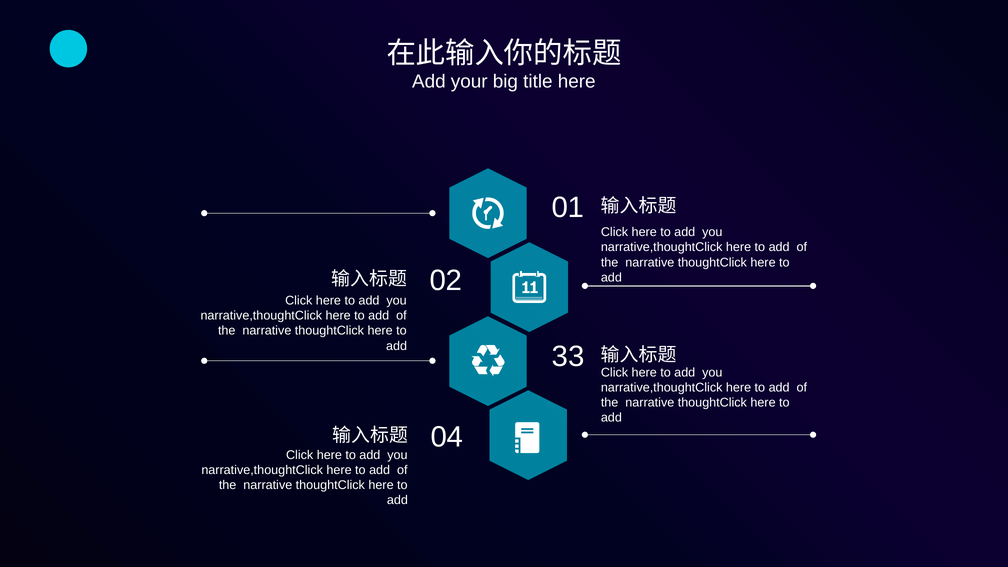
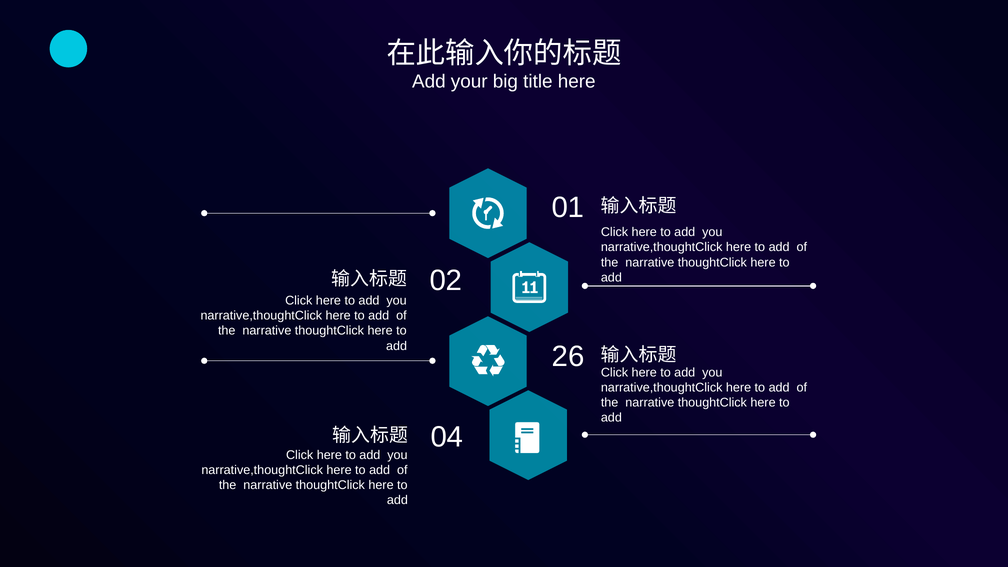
33: 33 -> 26
